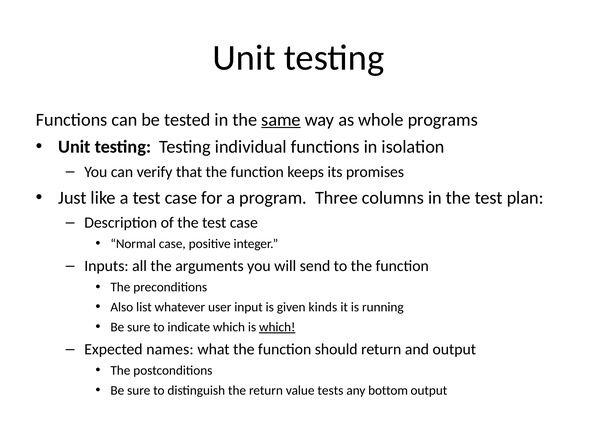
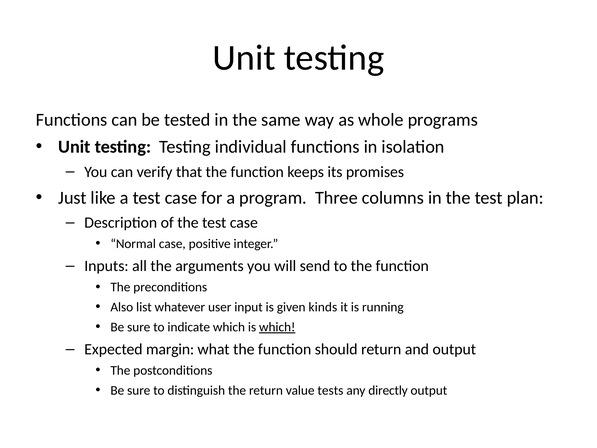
same underline: present -> none
names: names -> margin
bottom: bottom -> directly
